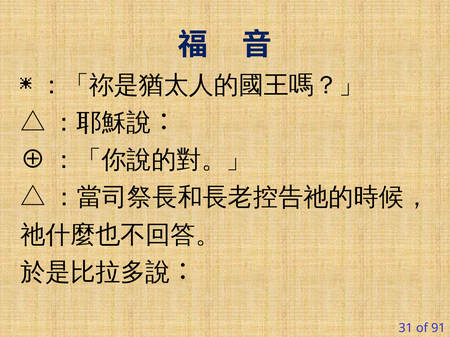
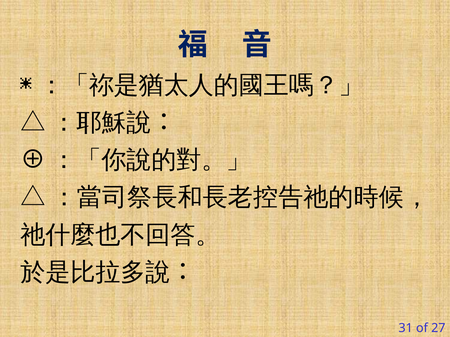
91: 91 -> 27
